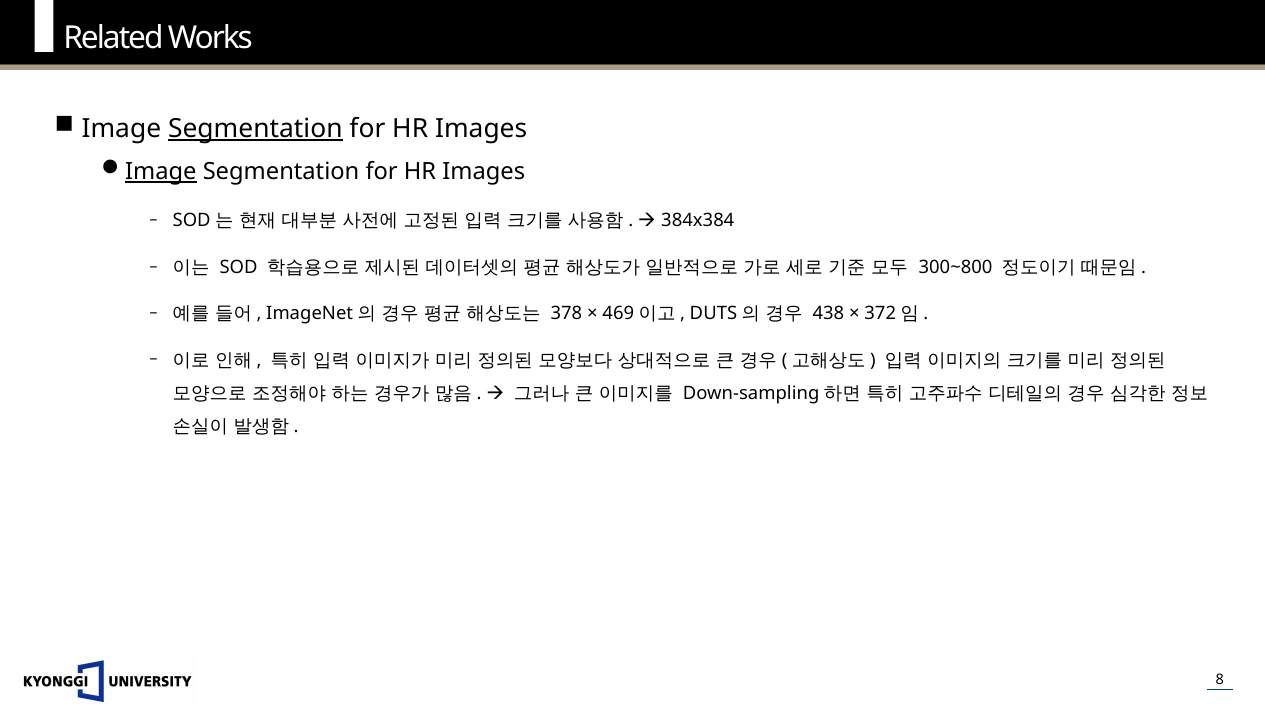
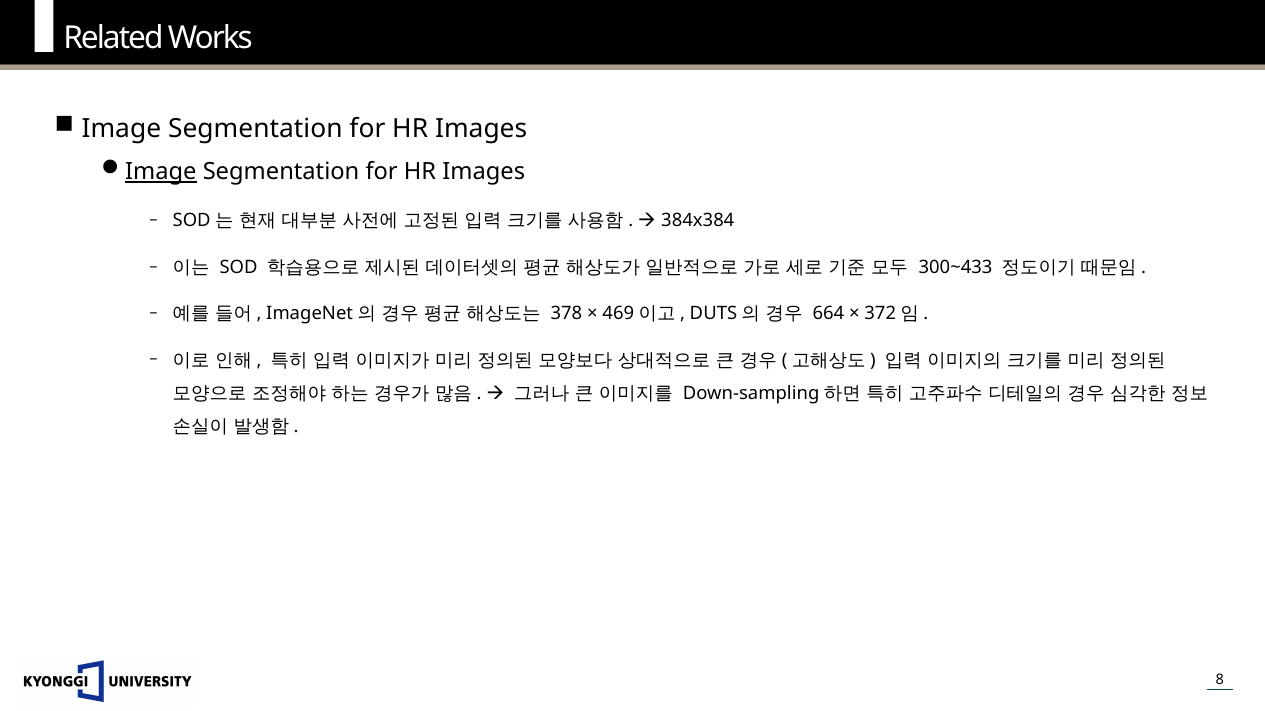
Segmentation at (255, 129) underline: present -> none
300~800: 300~800 -> 300~433
438: 438 -> 664
